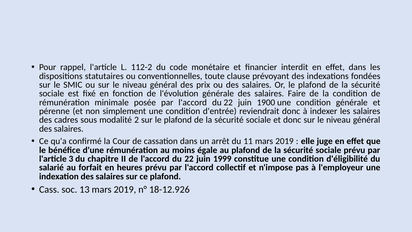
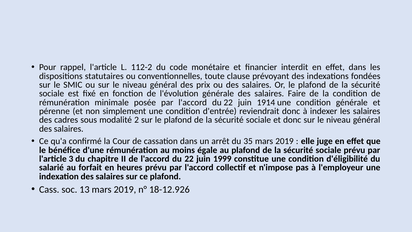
1900: 1900 -> 1914
11: 11 -> 35
